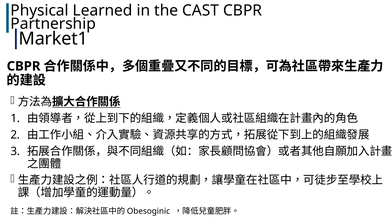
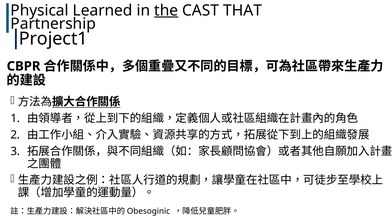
the underline: none -> present
CAST CBPR: CBPR -> THAT
Market1: Market1 -> Project1
